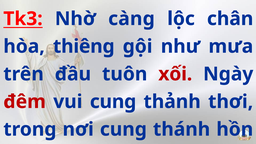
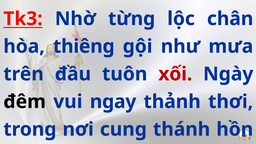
càng: càng -> từng
đêm colour: red -> black
vui cung: cung -> ngay
